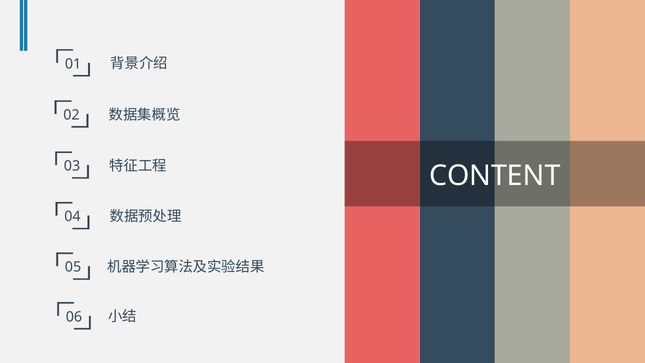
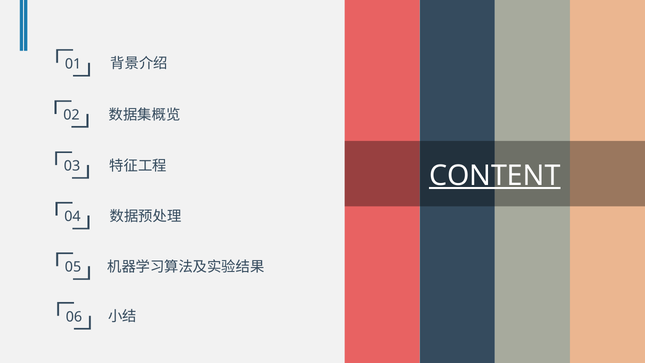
CONTENT underline: none -> present
